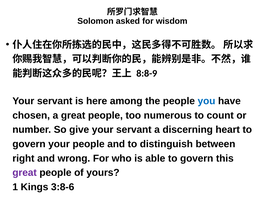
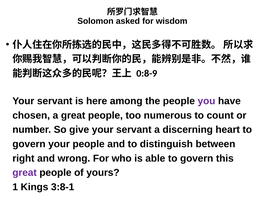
8:8-9: 8:8-9 -> 0:8-9
you colour: blue -> purple
3:8-6: 3:8-6 -> 3:8-1
